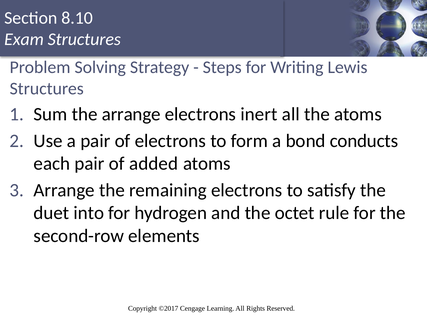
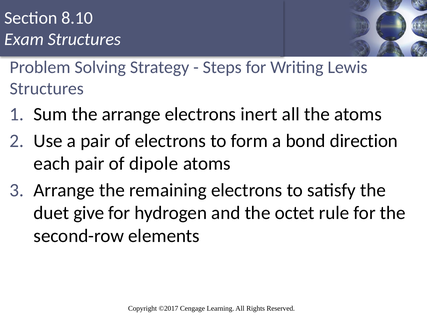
conducts: conducts -> direction
added: added -> dipole
into: into -> give
